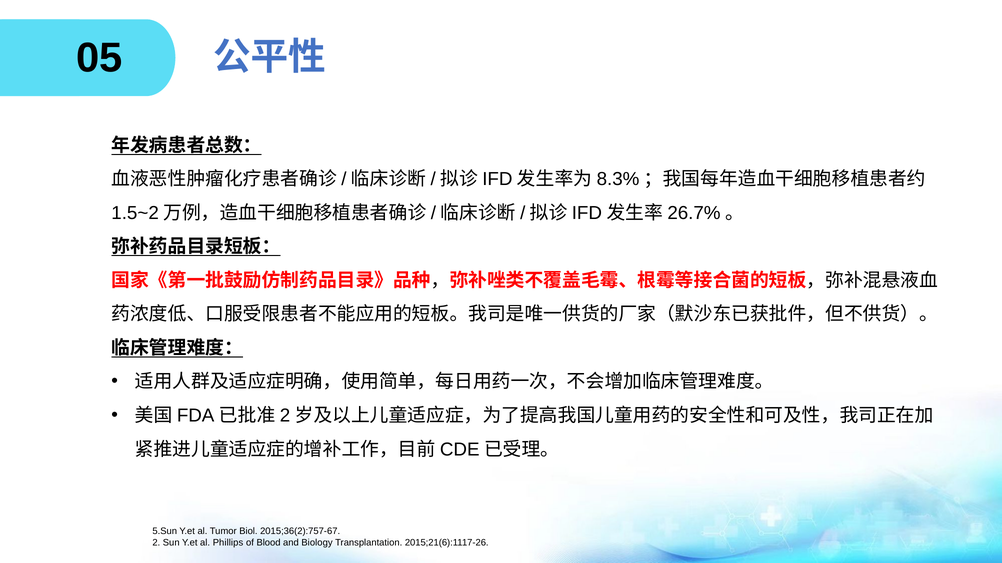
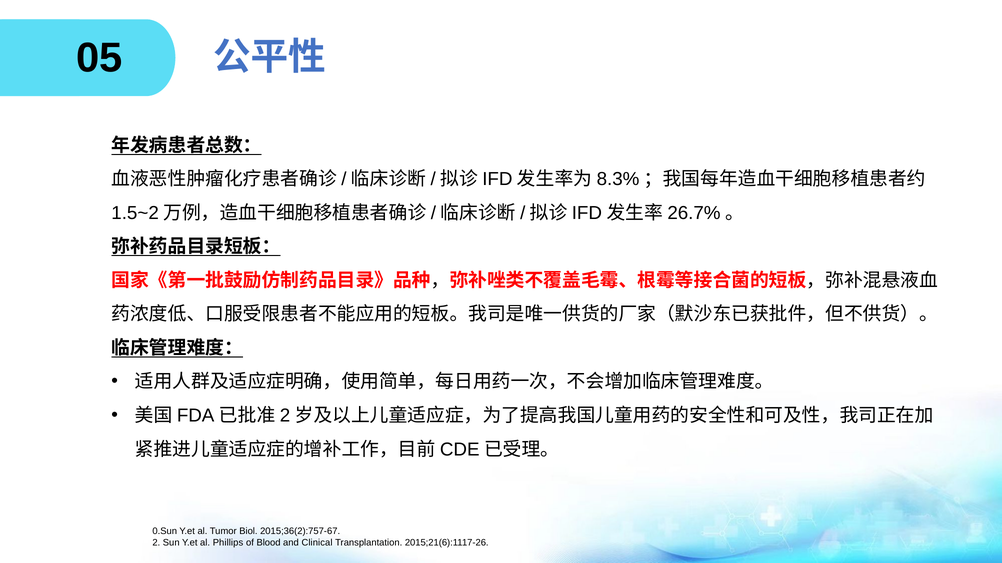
5.Sun: 5.Sun -> 0.Sun
Biology: Biology -> Clinical
